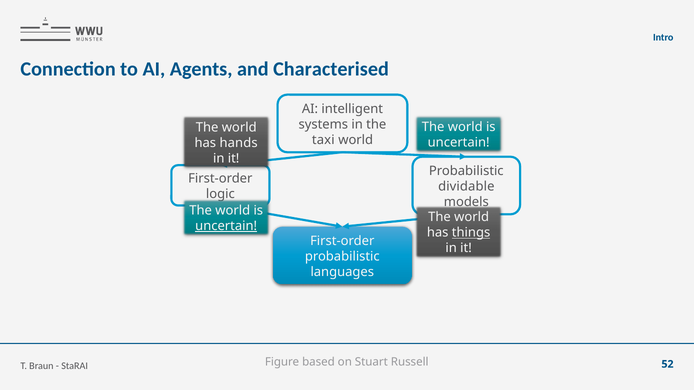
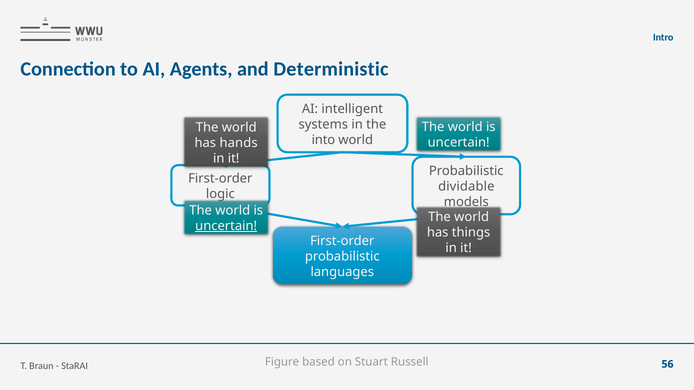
Characterised: Characterised -> Deterministic
taxi: taxi -> into
things underline: present -> none
52: 52 -> 56
